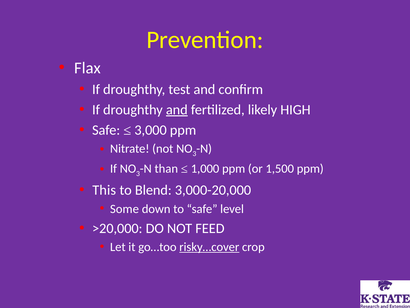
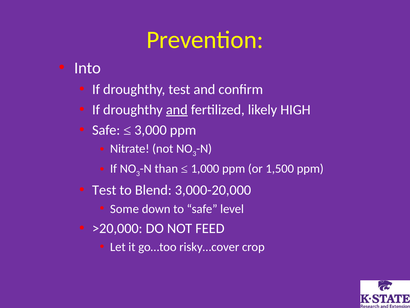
Flax: Flax -> Into
This at (104, 190): This -> Test
risky…cover underline: present -> none
